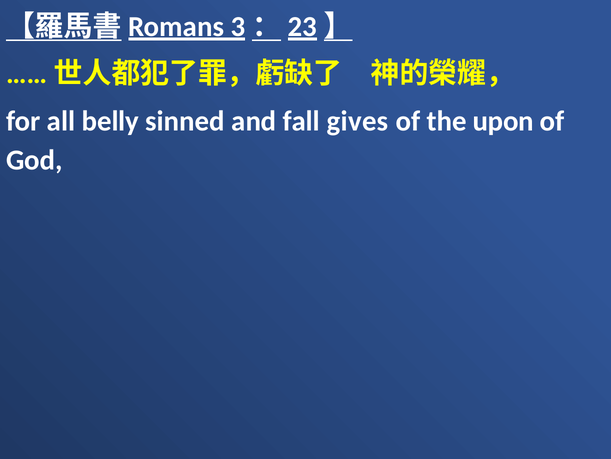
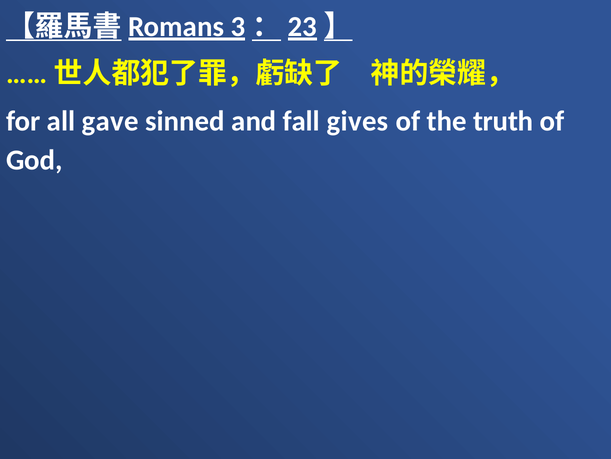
belly: belly -> gave
upon: upon -> truth
